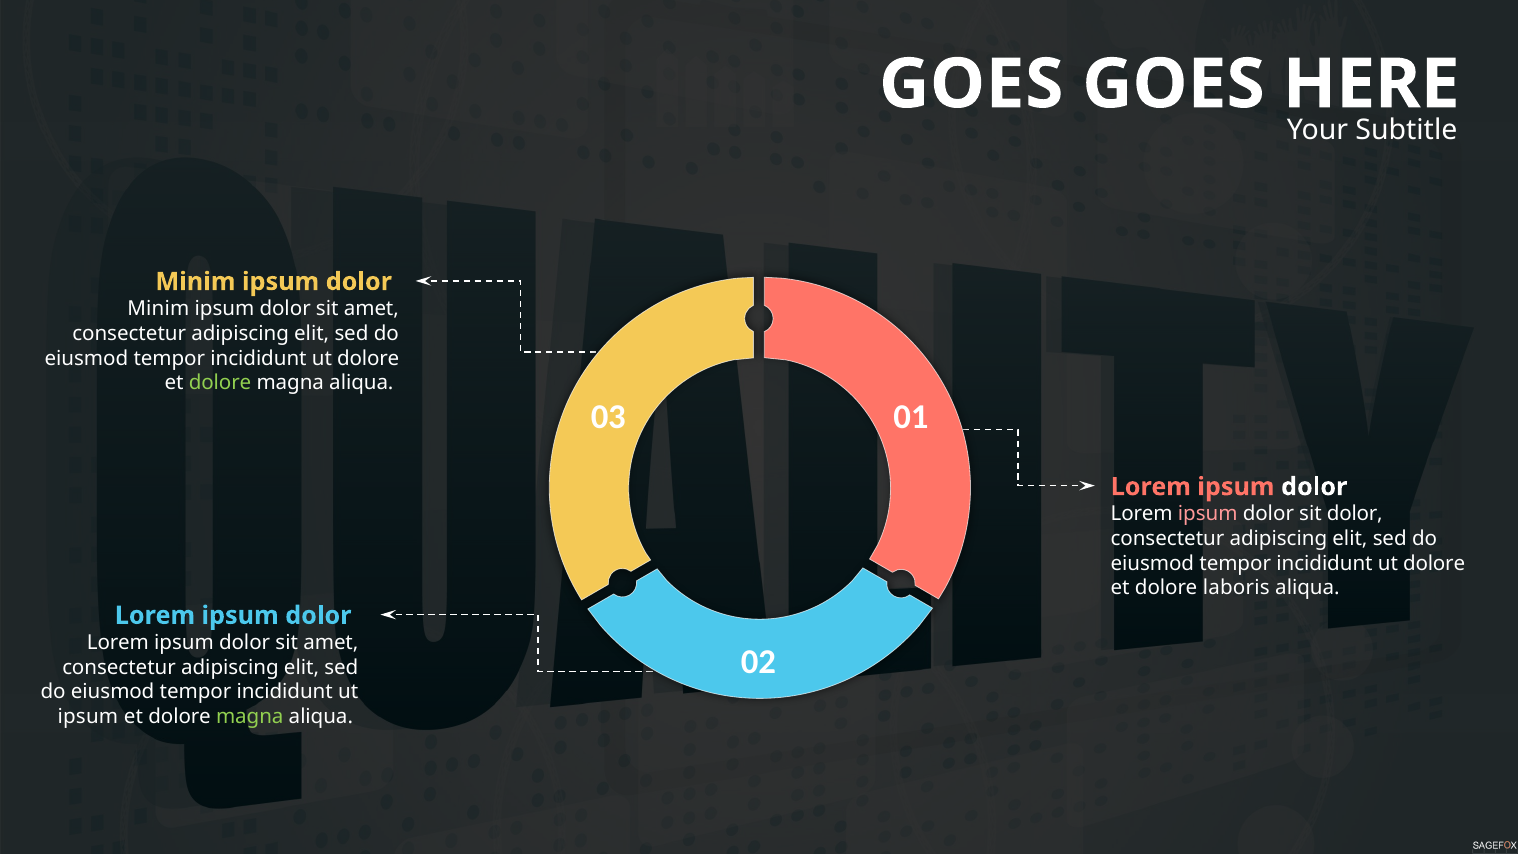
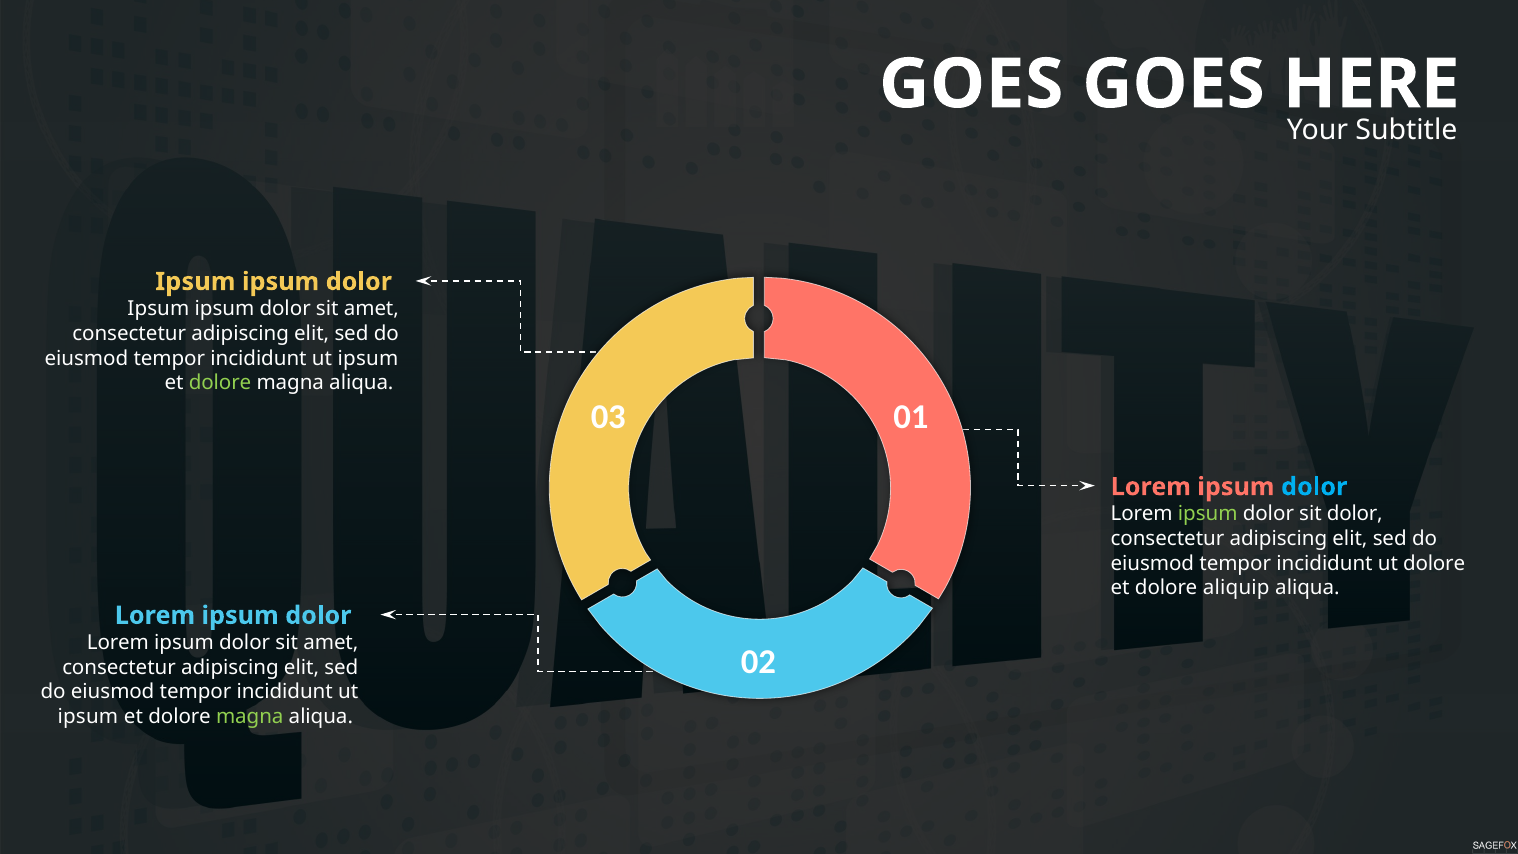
Minim at (195, 282): Minim -> Ipsum
Minim at (158, 309): Minim -> Ipsum
dolore at (368, 358): dolore -> ipsum
dolor at (1314, 487) colour: white -> light blue
ipsum at (1208, 514) colour: pink -> light green
laboris: laboris -> aliquip
